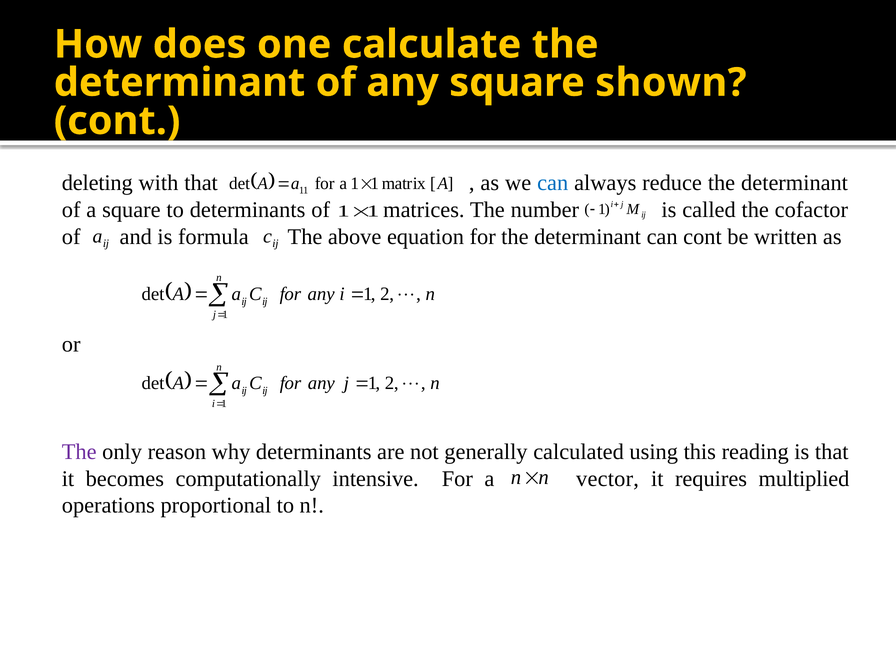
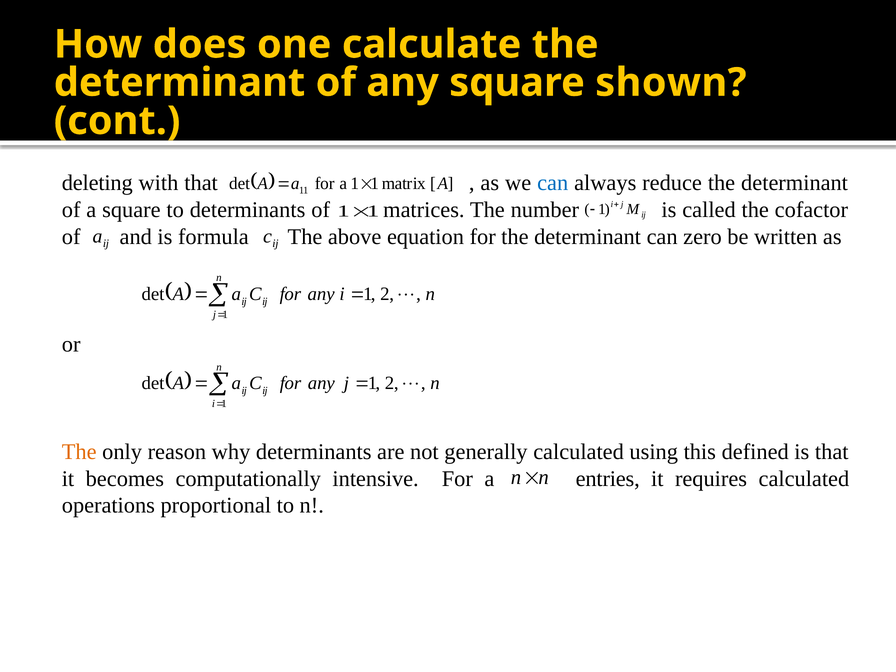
can cont: cont -> zero
The at (79, 452) colour: purple -> orange
reading: reading -> defined
vector: vector -> entries
requires multiplied: multiplied -> calculated
